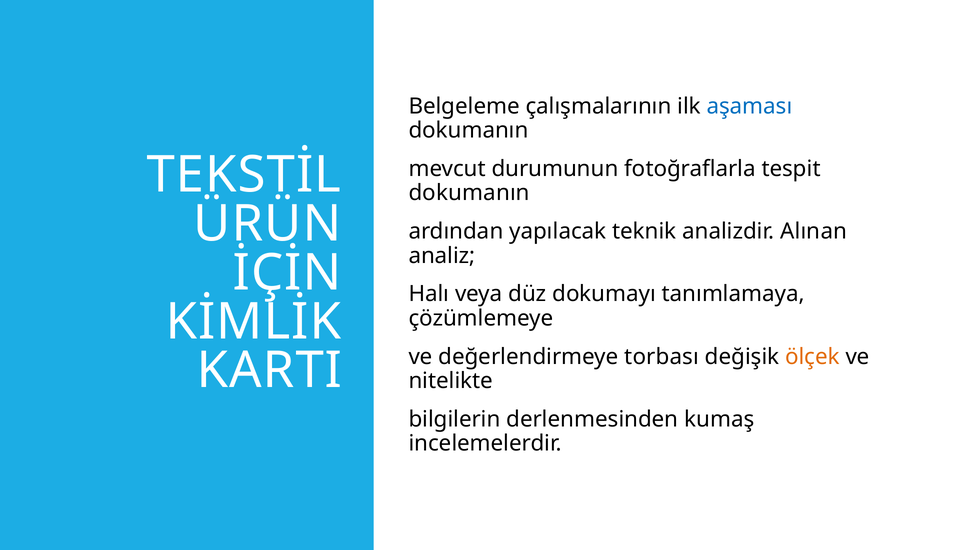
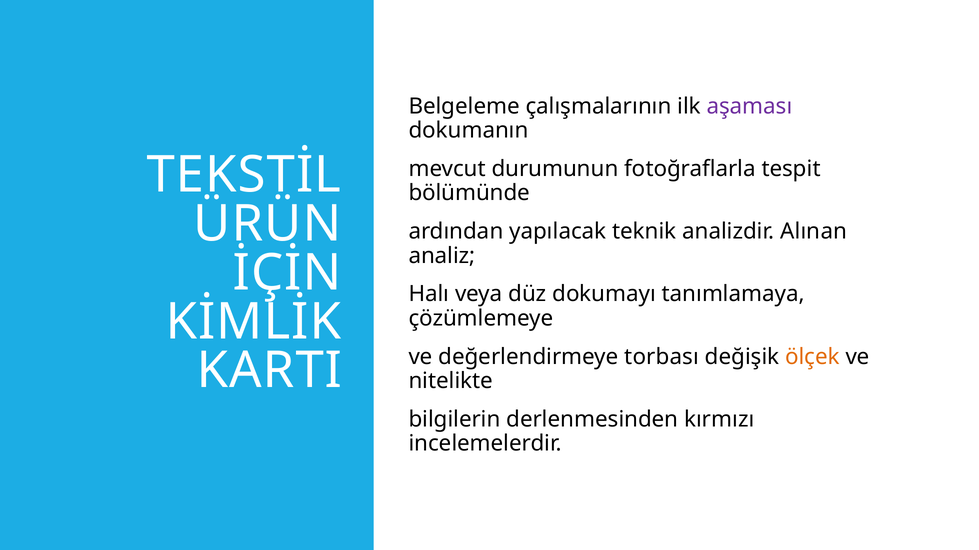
aşaması colour: blue -> purple
dokumanın at (469, 193): dokumanın -> bölümünde
kumaş: kumaş -> kırmızı
